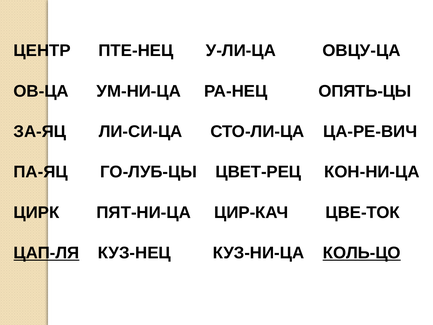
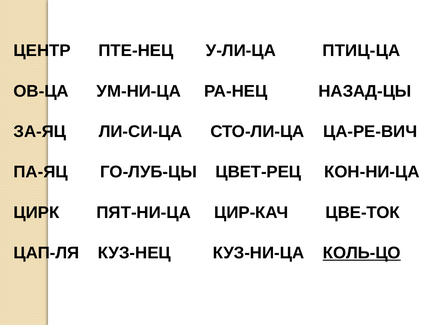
ОВЦУ-ЦА: ОВЦУ-ЦА -> ПТИЦ-ЦА
ОПЯТЬ-ЦЫ: ОПЯТЬ-ЦЫ -> НАЗАД-ЦЫ
ЦАП-ЛЯ underline: present -> none
